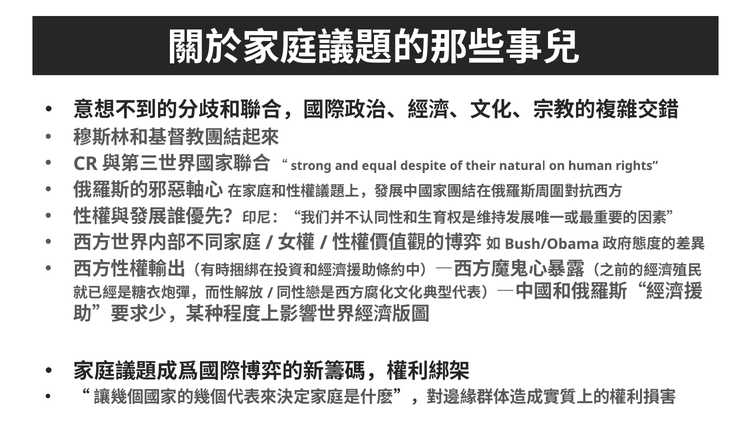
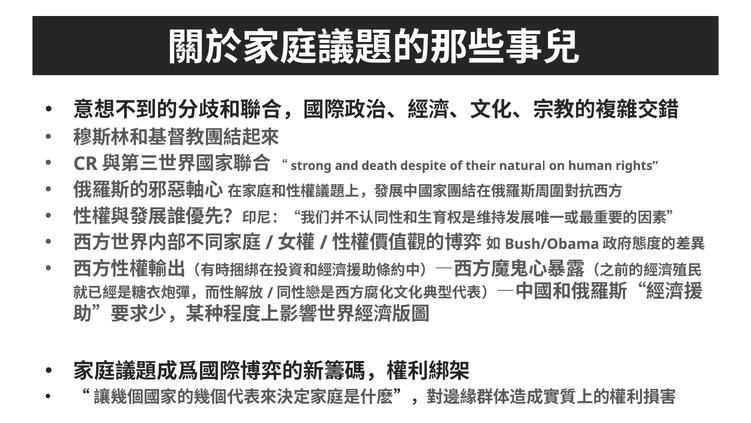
equal: equal -> death
